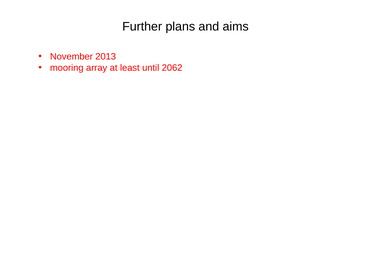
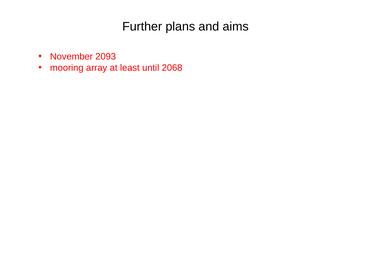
2013: 2013 -> 2093
2062: 2062 -> 2068
